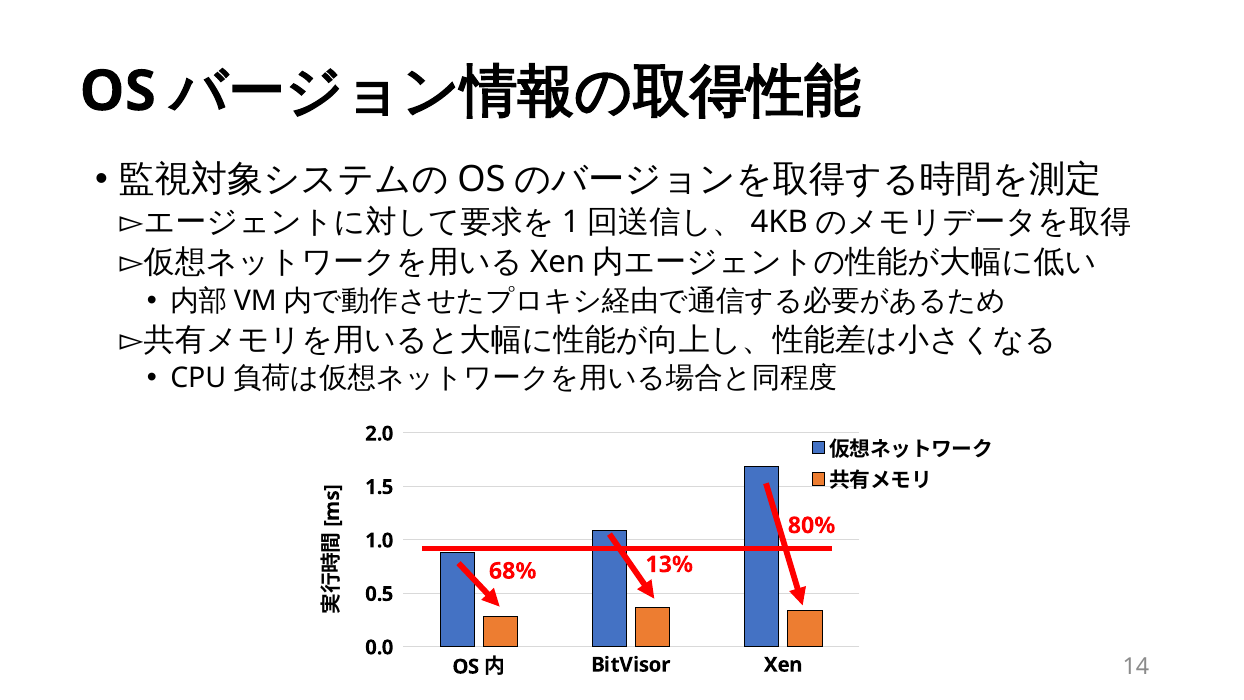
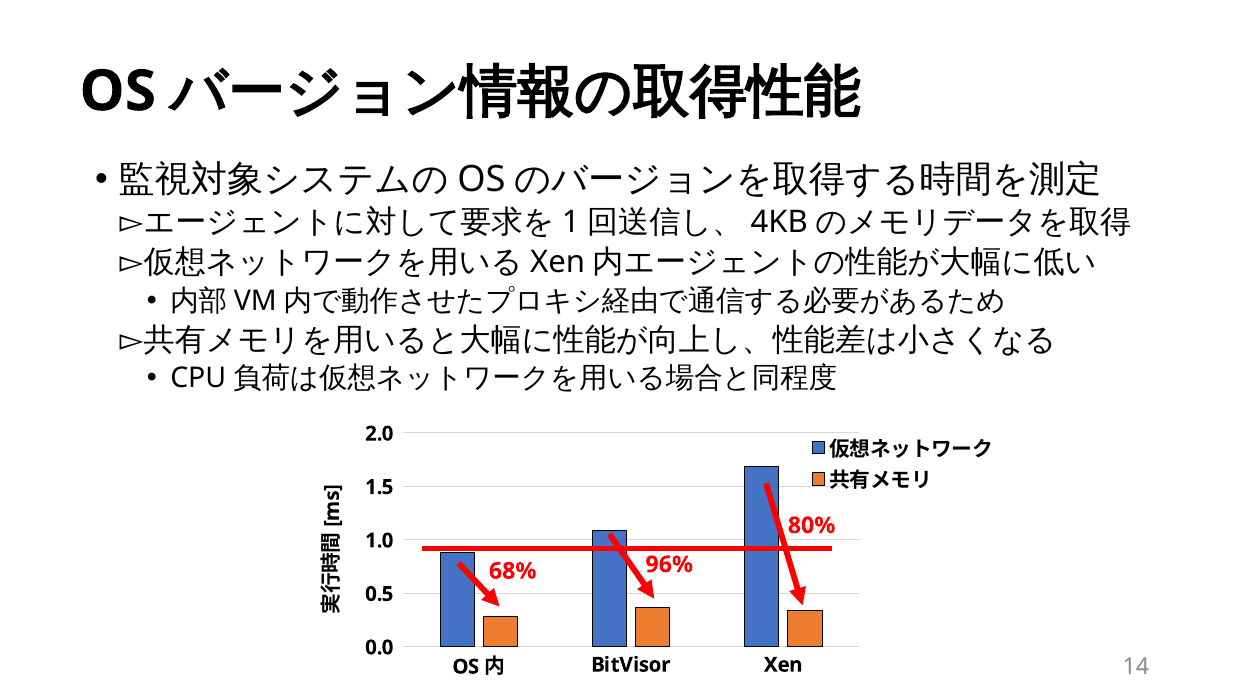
13%: 13% -> 96%
